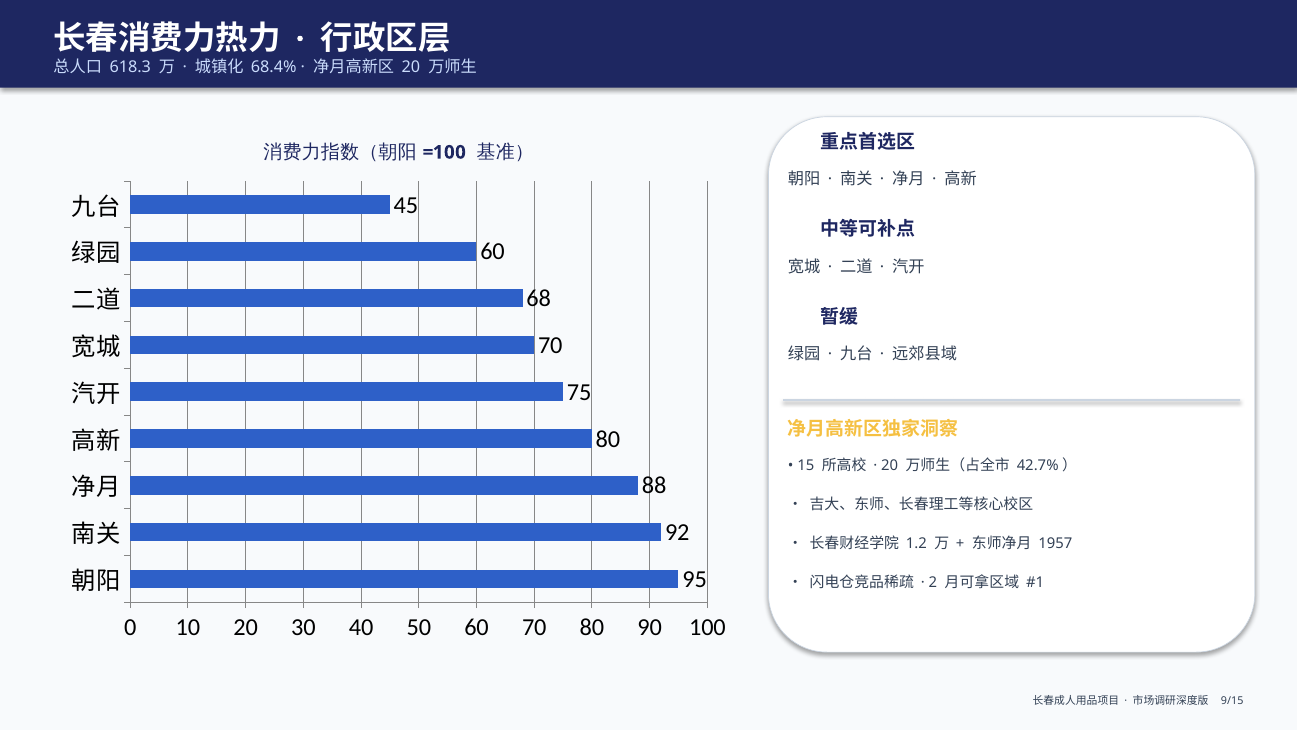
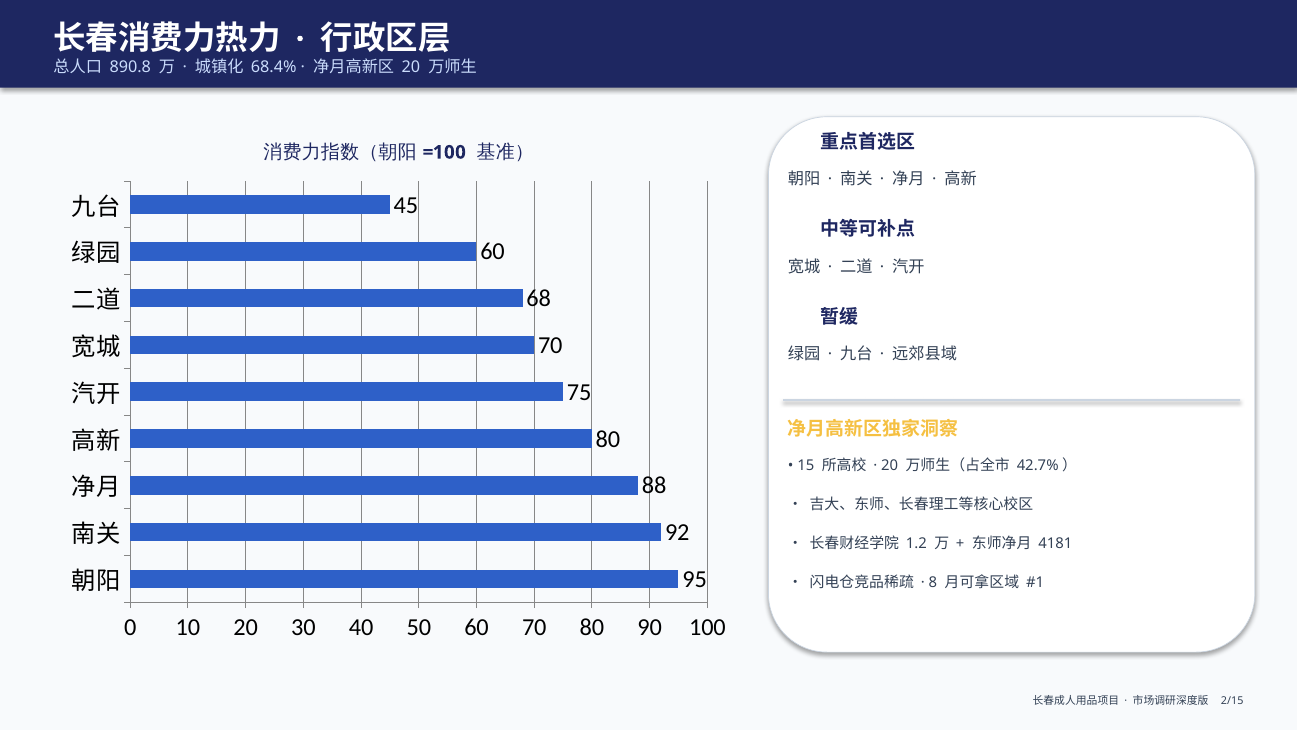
618.3: 618.3 -> 890.8
1957: 1957 -> 4181
2: 2 -> 8
9/15: 9/15 -> 2/15
